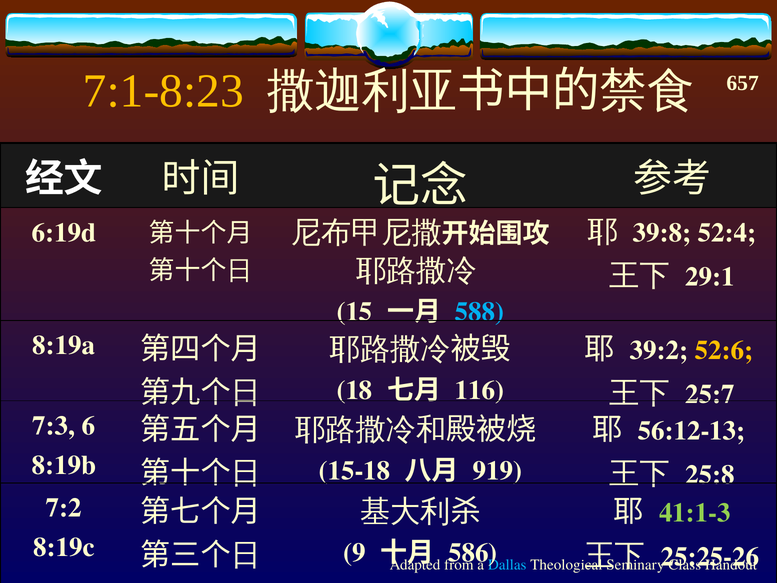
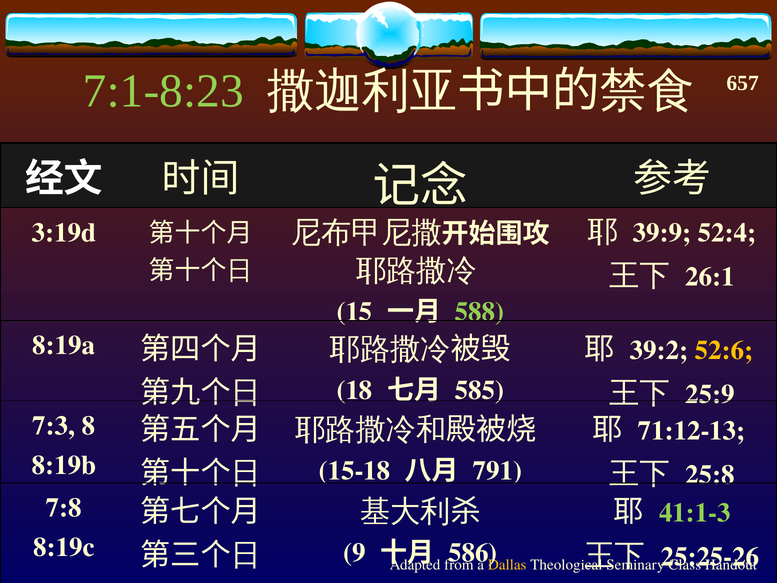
7:1-8:23 colour: yellow -> light green
39:8: 39:8 -> 39:9
6:19d: 6:19d -> 3:19d
29:1: 29:1 -> 26:1
588 colour: light blue -> light green
116: 116 -> 585
25:7: 25:7 -> 25:9
6: 6 -> 8
56:12-13: 56:12-13 -> 71:12-13
919: 919 -> 791
7:2: 7:2 -> 7:8
Dallas colour: light blue -> yellow
